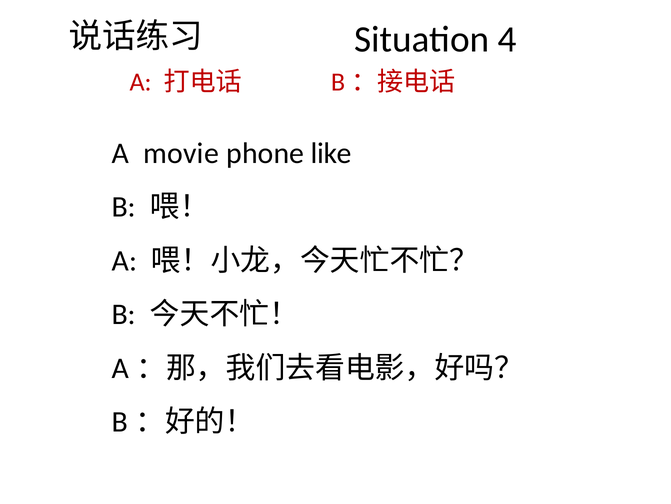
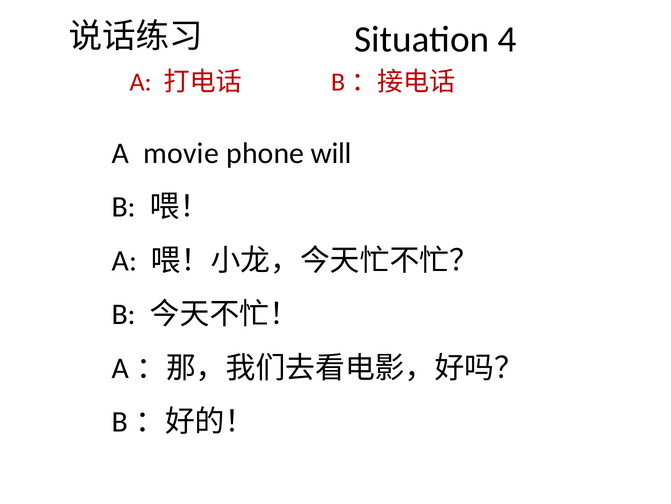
like: like -> will
